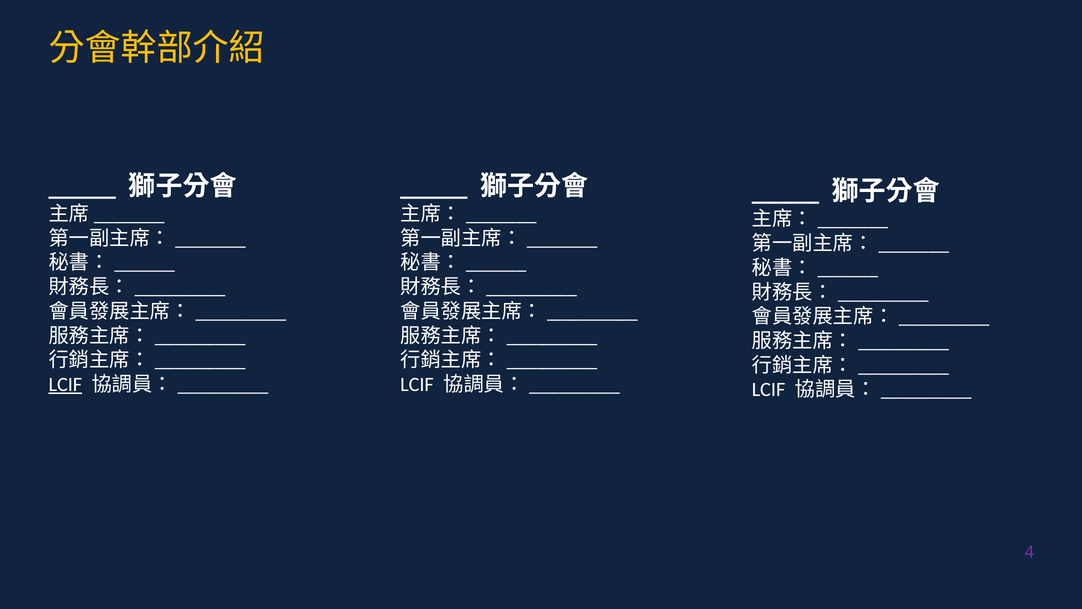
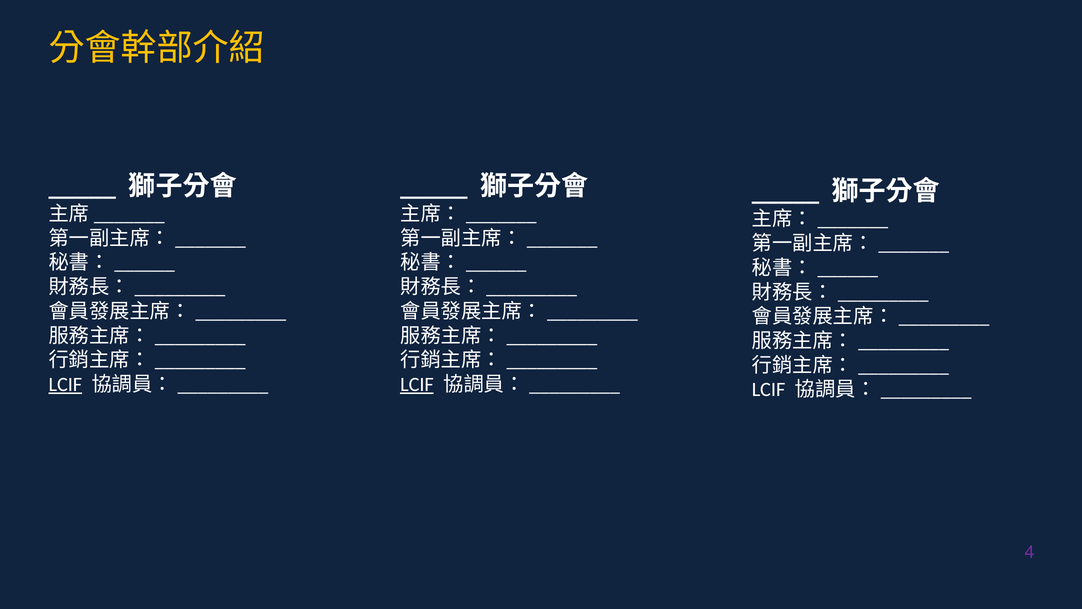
LCIF at (417, 384) underline: none -> present
